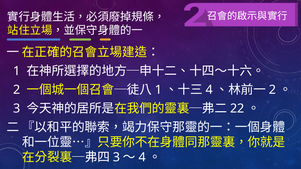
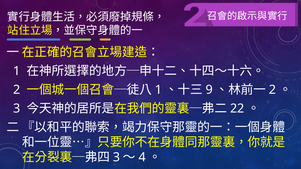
4 at (209, 90): 4 -> 9
